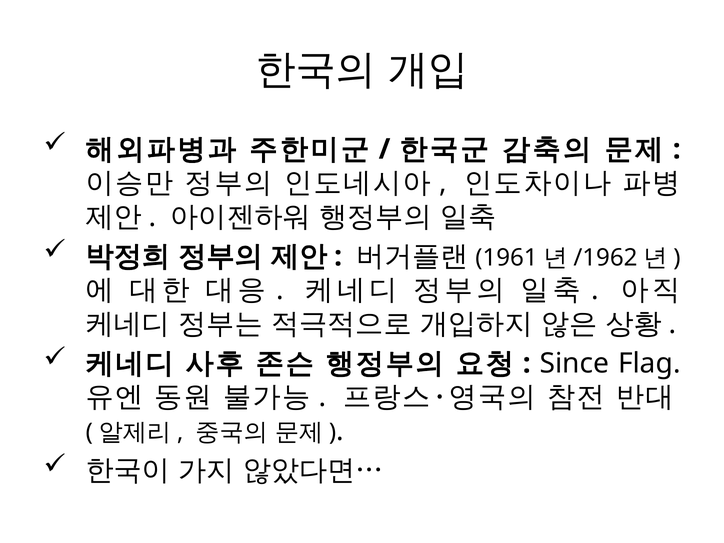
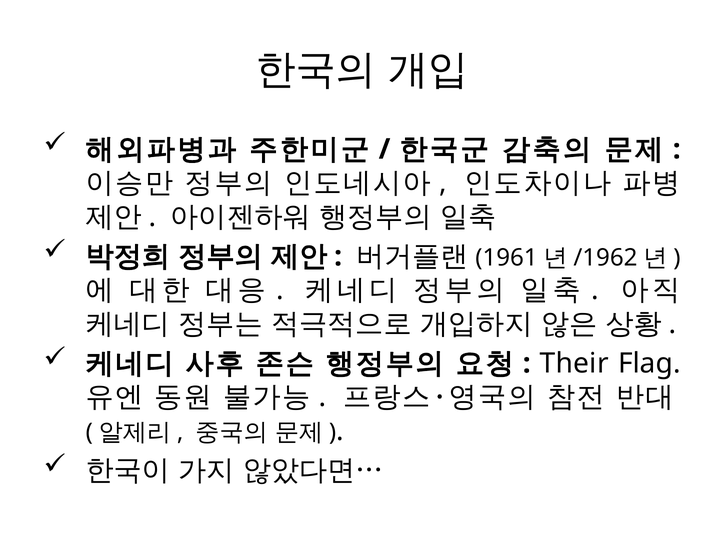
Since: Since -> Their
